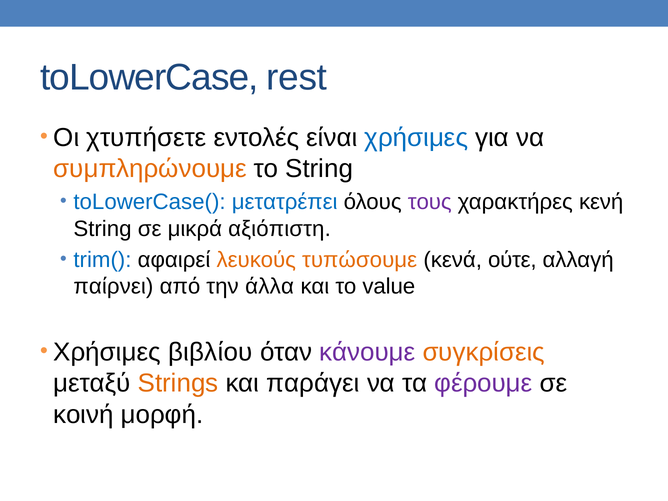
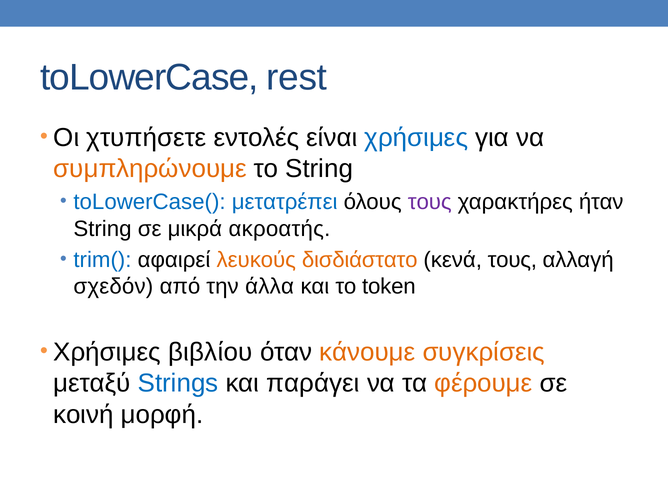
κενή: κενή -> ήταν
αξιόπιστη: αξιόπιστη -> ακροατής
τυπώσουμε: τυπώσουμε -> δισδιάστατο
κενά ούτε: ούτε -> τους
παίρνει: παίρνει -> σχεδόν
value: value -> token
κάνουμε colour: purple -> orange
Strings colour: orange -> blue
φέρουμε colour: purple -> orange
